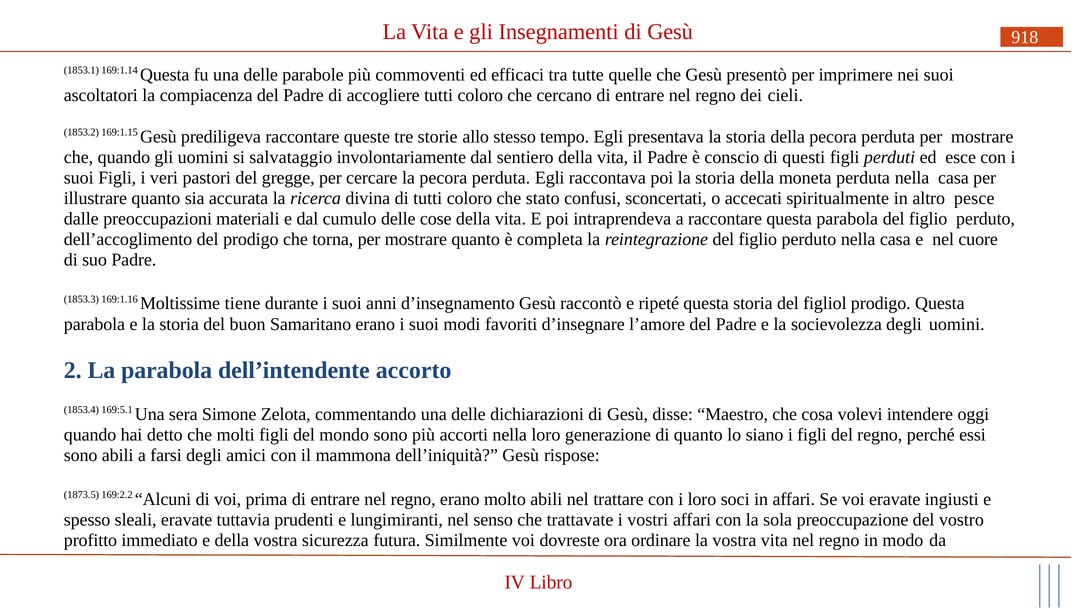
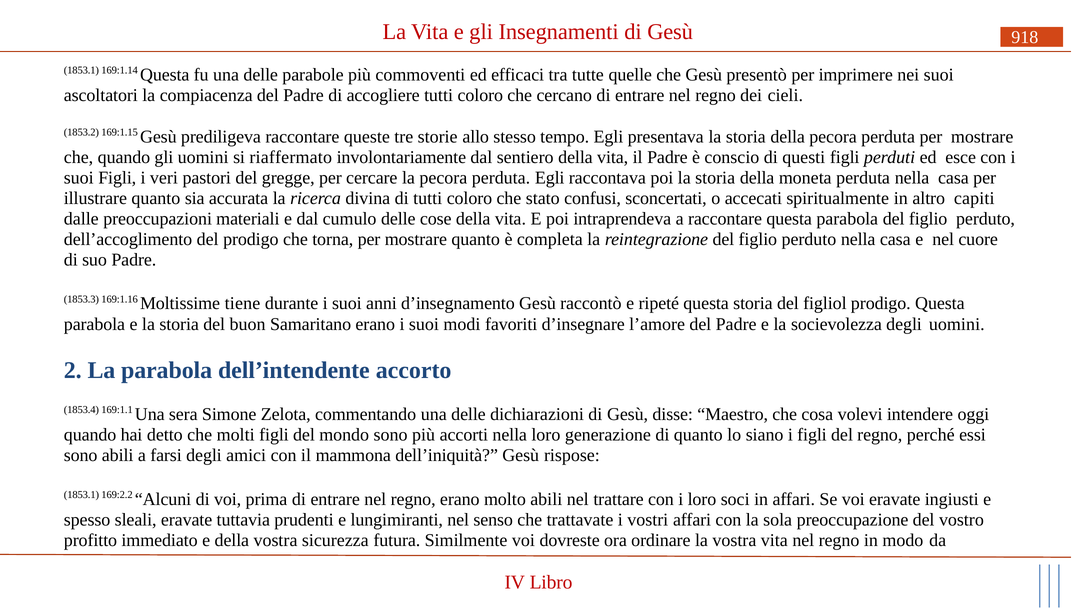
salvataggio: salvataggio -> riaffermato
pesce: pesce -> capiti
169:5.1: 169:5.1 -> 169:1.1
1873.5 at (81, 495): 1873.5 -> 1853.1
